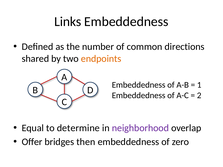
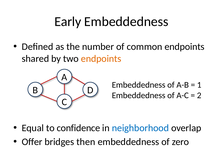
Links: Links -> Early
common directions: directions -> endpoints
determine: determine -> confidence
neighborhood colour: purple -> blue
